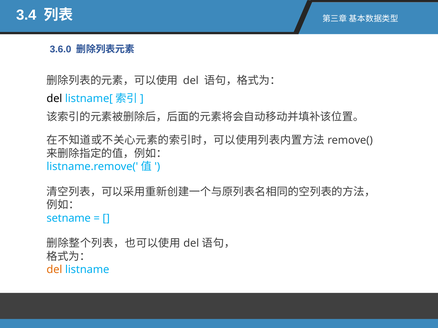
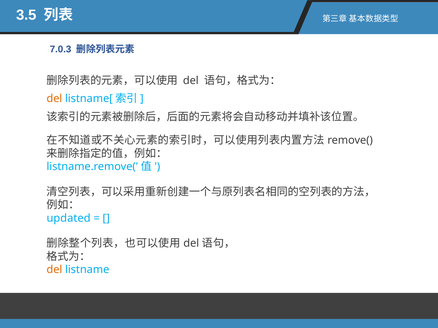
3.4: 3.4 -> 3.5
3.6.0: 3.6.0 -> 7.0.3
del at (54, 99) colour: black -> orange
setname: setname -> updated
